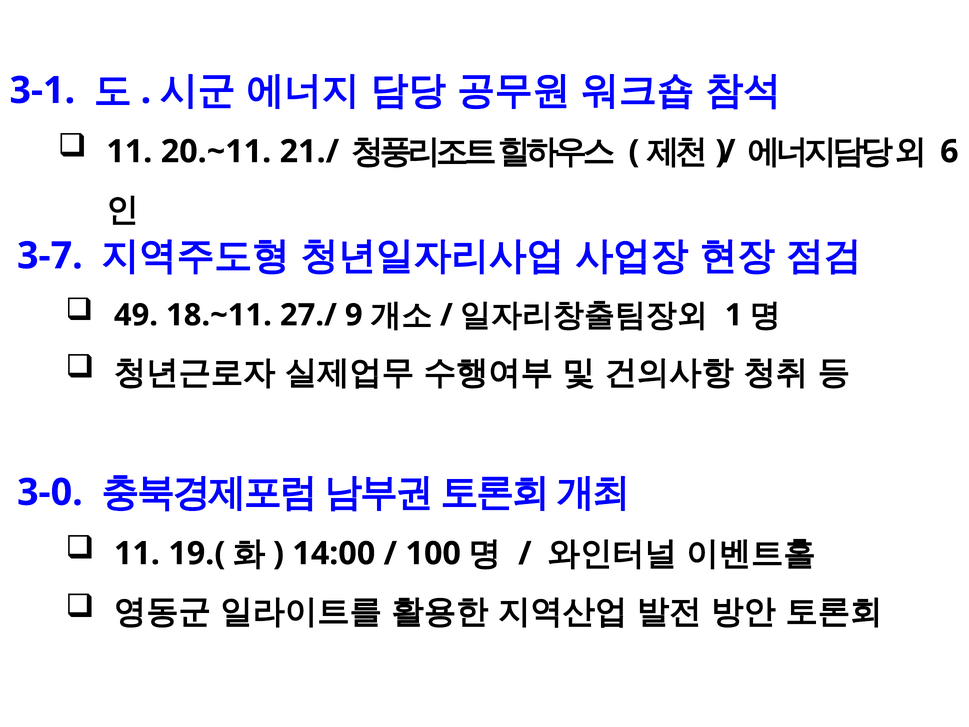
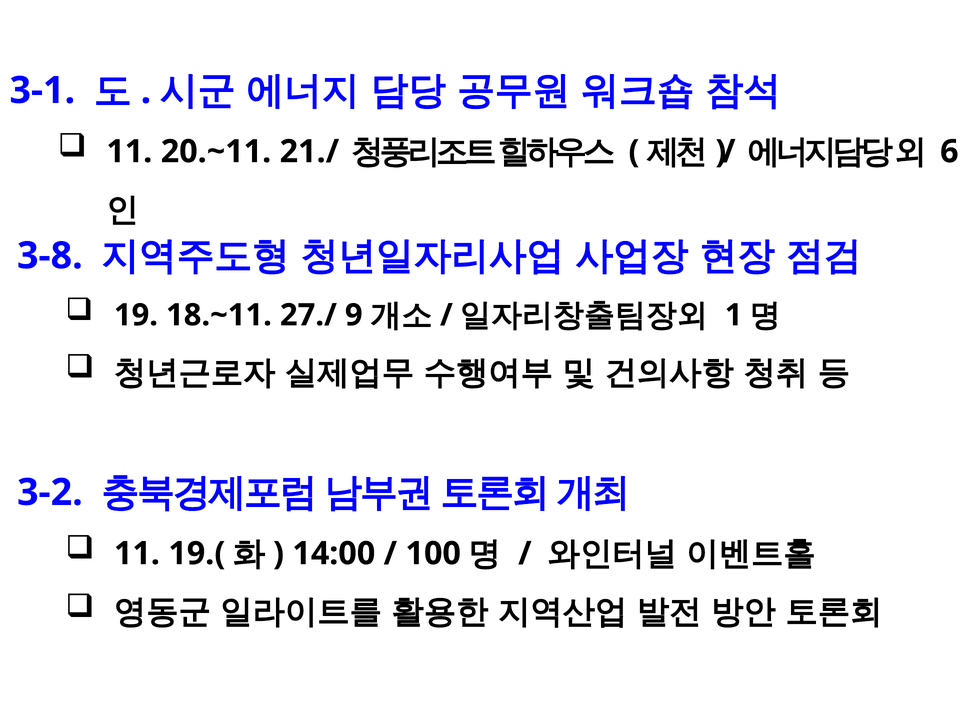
3-7: 3-7 -> 3-8
49: 49 -> 19
3-0: 3-0 -> 3-2
